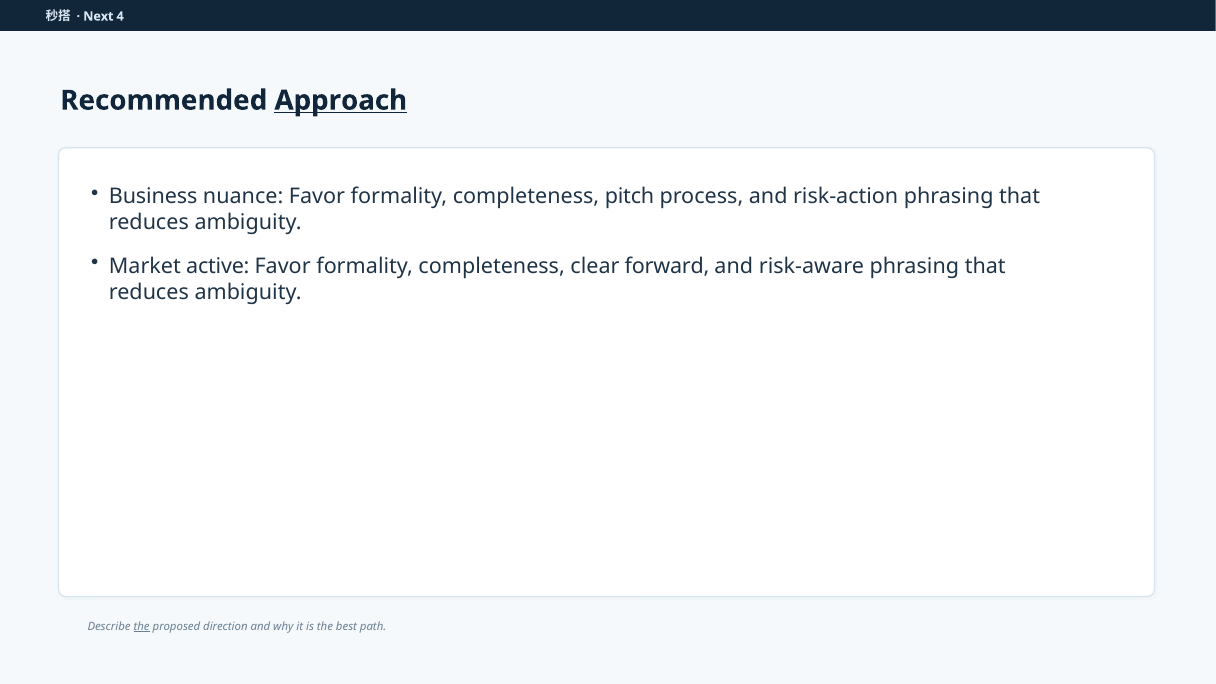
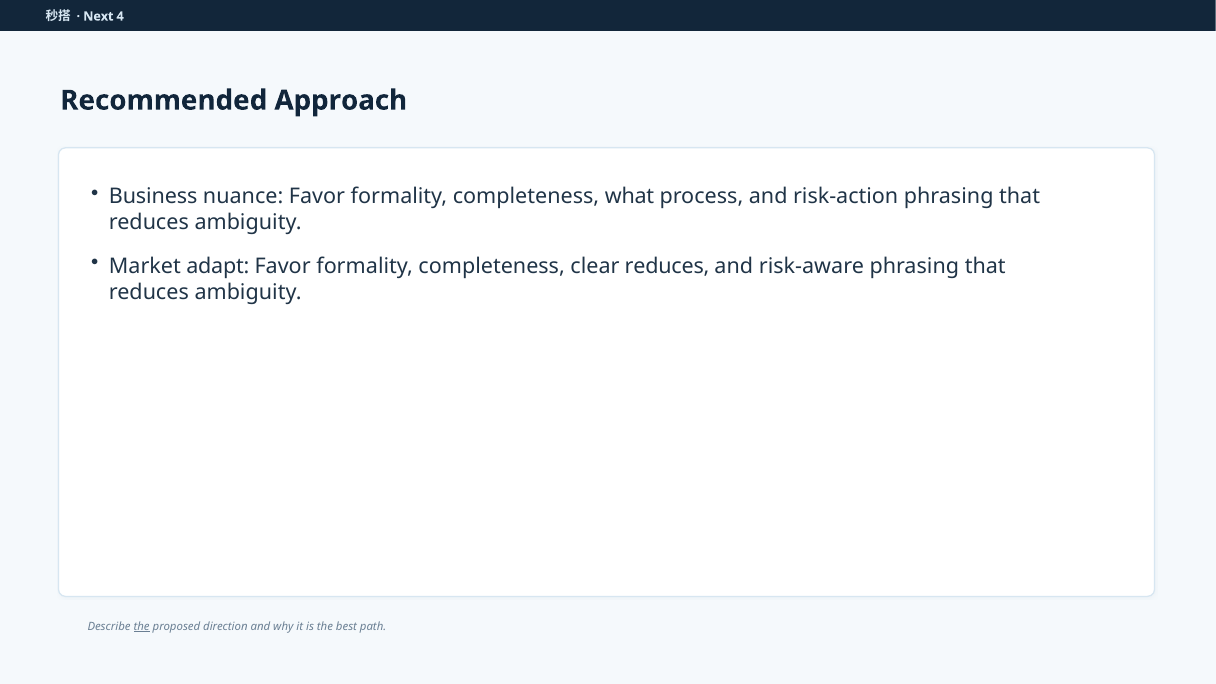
Approach underline: present -> none
pitch: pitch -> what
active: active -> adapt
clear forward: forward -> reduces
